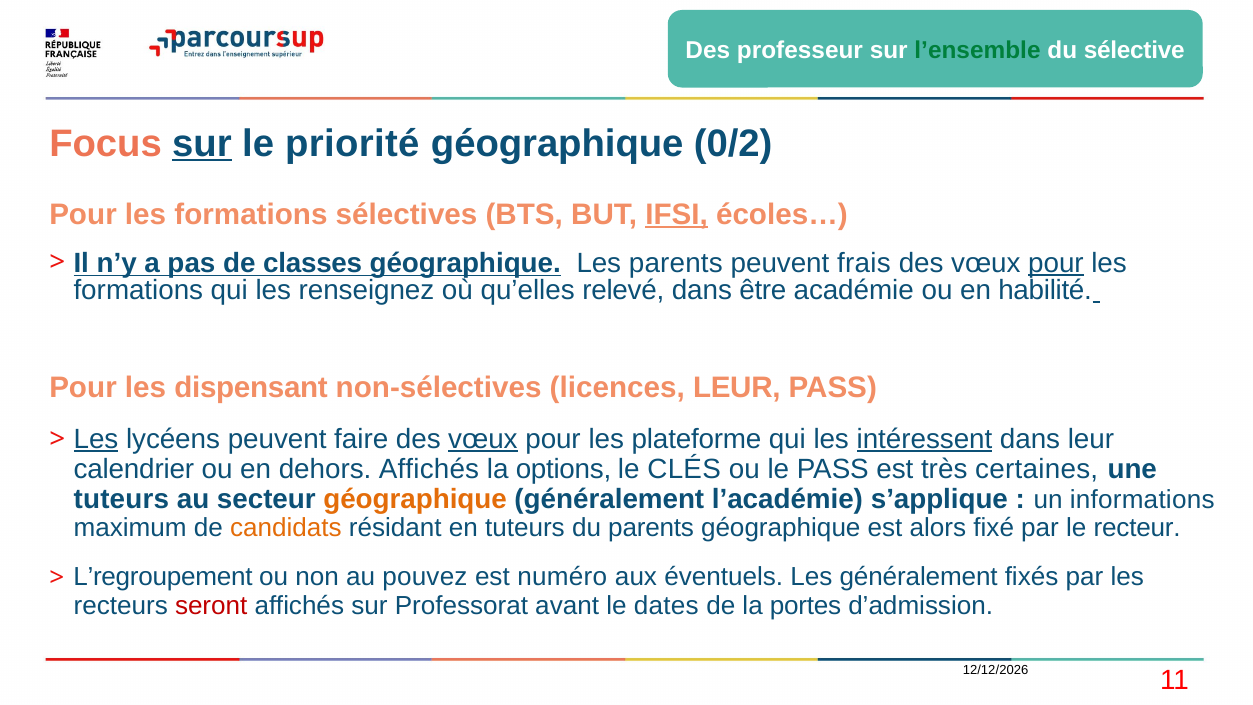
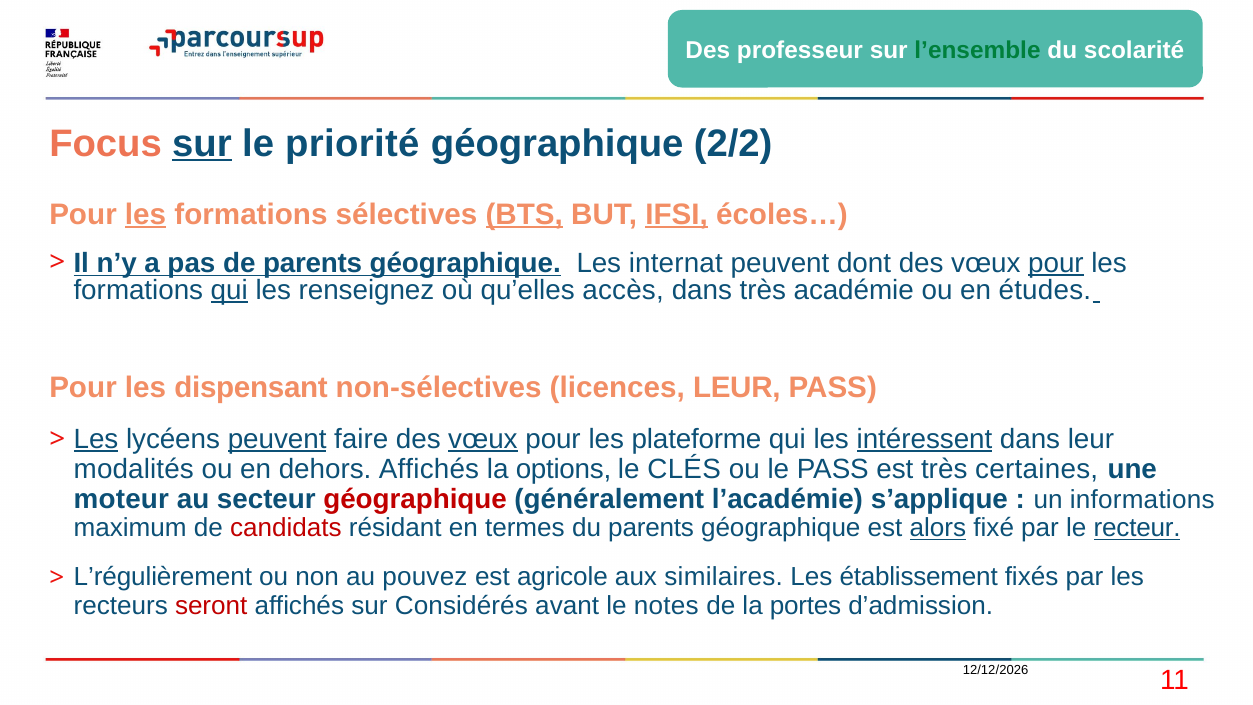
sélective: sélective -> scolarité
0/2: 0/2 -> 2/2
les at (146, 214) underline: none -> present
BTS underline: none -> present
de classes: classes -> parents
Les parents: parents -> internat
frais: frais -> dont
qui at (229, 290) underline: none -> present
relevé: relevé -> accès
dans être: être -> très
habilité: habilité -> études
peuvent at (277, 439) underline: none -> present
calendrier: calendrier -> modalités
tuteurs at (121, 499): tuteurs -> moteur
géographique at (415, 499) colour: orange -> red
candidats colour: orange -> red
en tuteurs: tuteurs -> termes
alors underline: none -> present
recteur underline: none -> present
L’regroupement: L’regroupement -> L’régulièrement
numéro: numéro -> agricole
éventuels: éventuels -> similaires
Les généralement: généralement -> établissement
Professorat: Professorat -> Considérés
dates: dates -> notes
